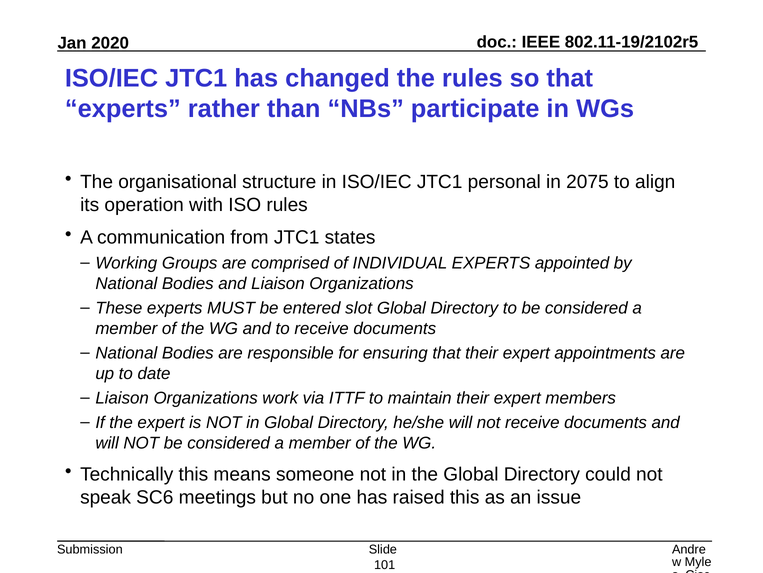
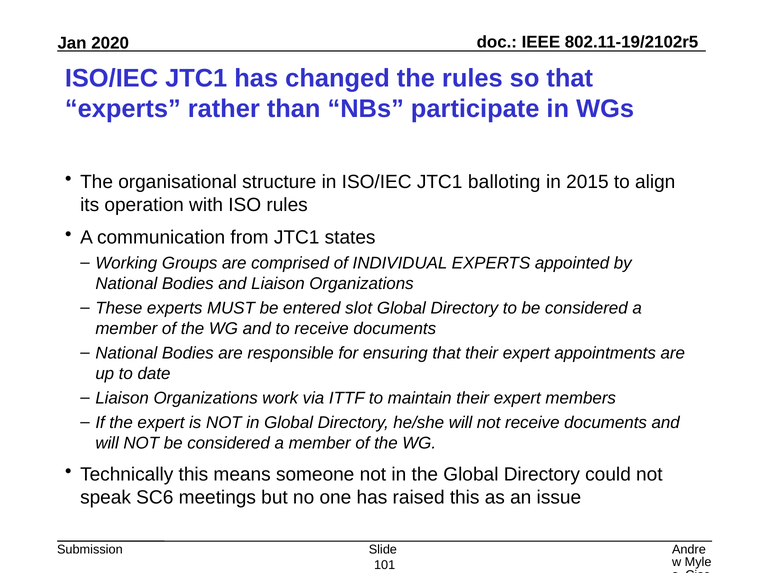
personal: personal -> balloting
2075: 2075 -> 2015
